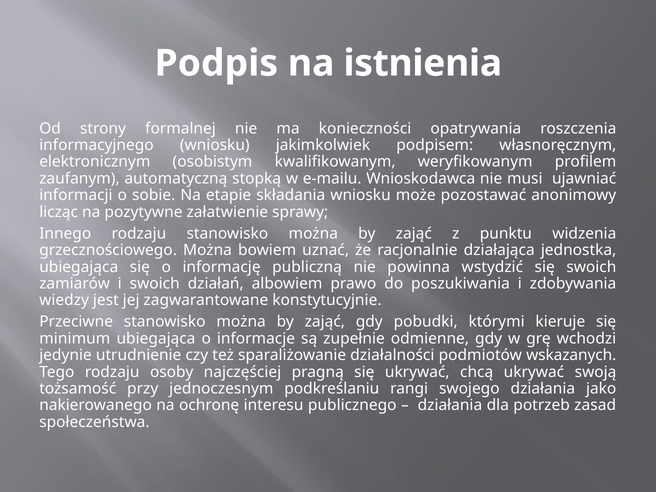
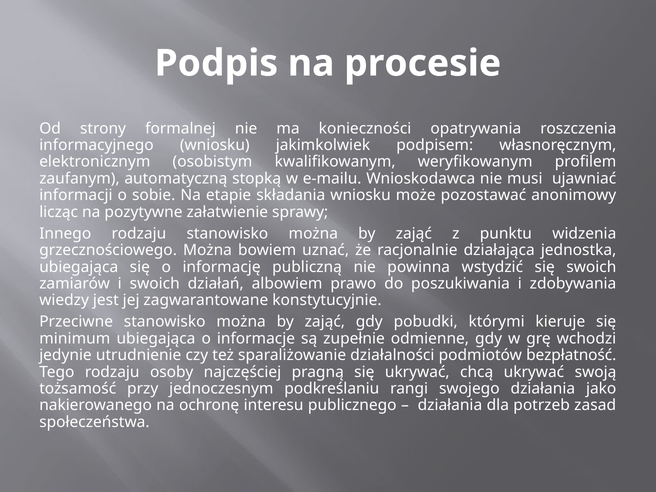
istnienia: istnienia -> procesie
wskazanych: wskazanych -> bezpłatność
